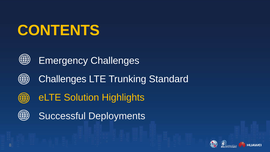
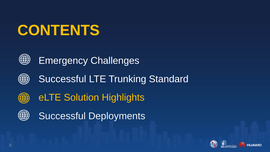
Challenges at (62, 79): Challenges -> Successful
